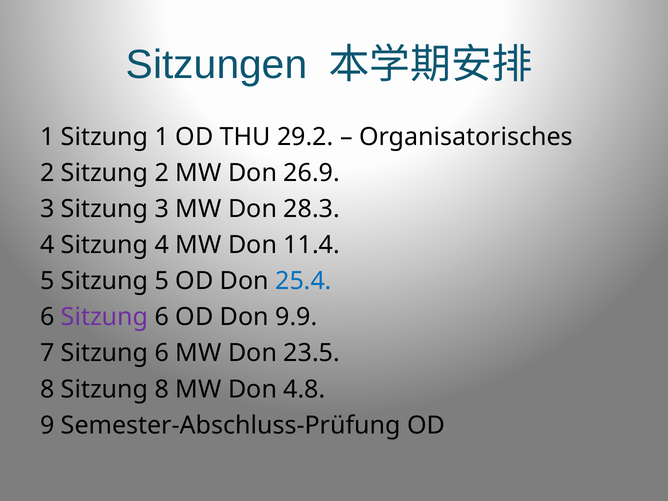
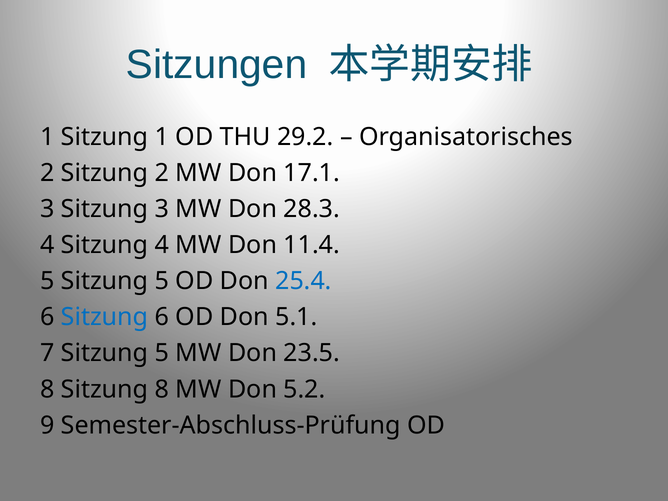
26.9: 26.9 -> 17.1
Sitzung at (105, 317) colour: purple -> blue
9.9: 9.9 -> 5.1
7 Sitzung 6: 6 -> 5
4.8: 4.8 -> 5.2
